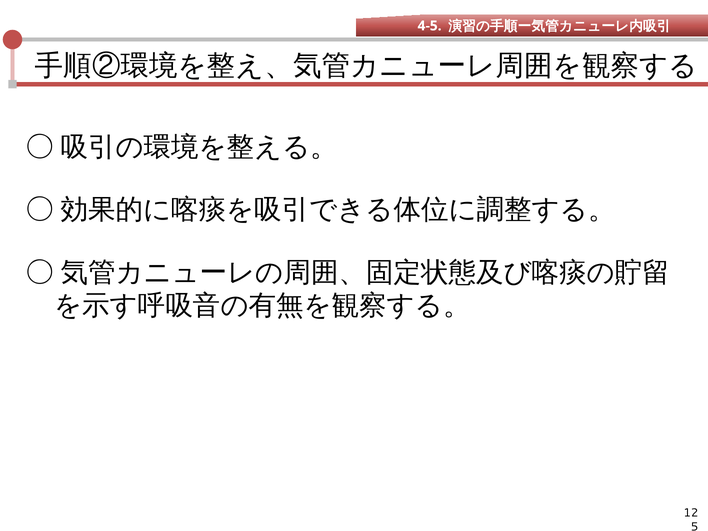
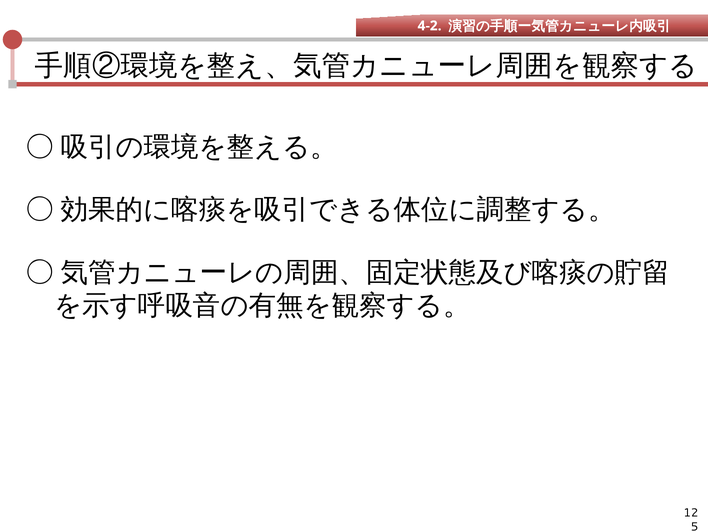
4-5: 4-5 -> 4-2
